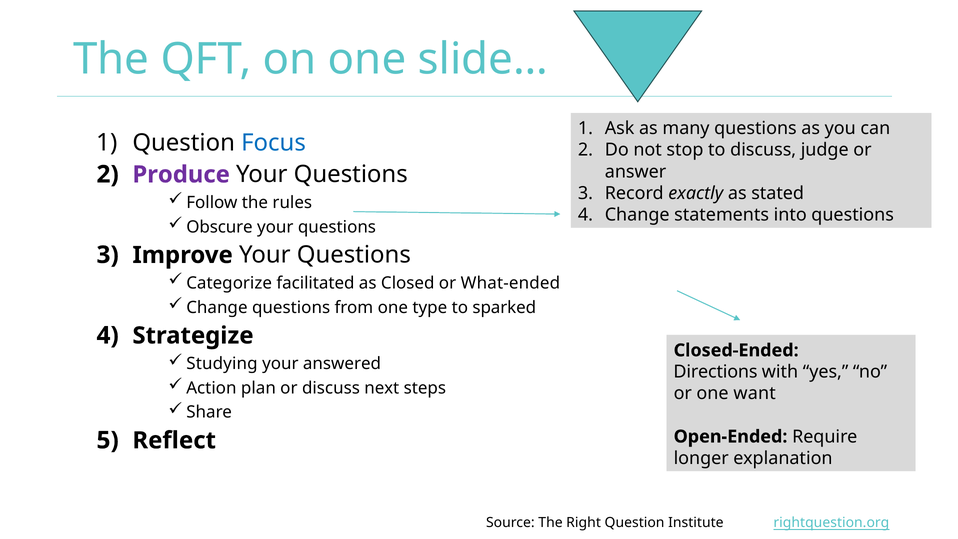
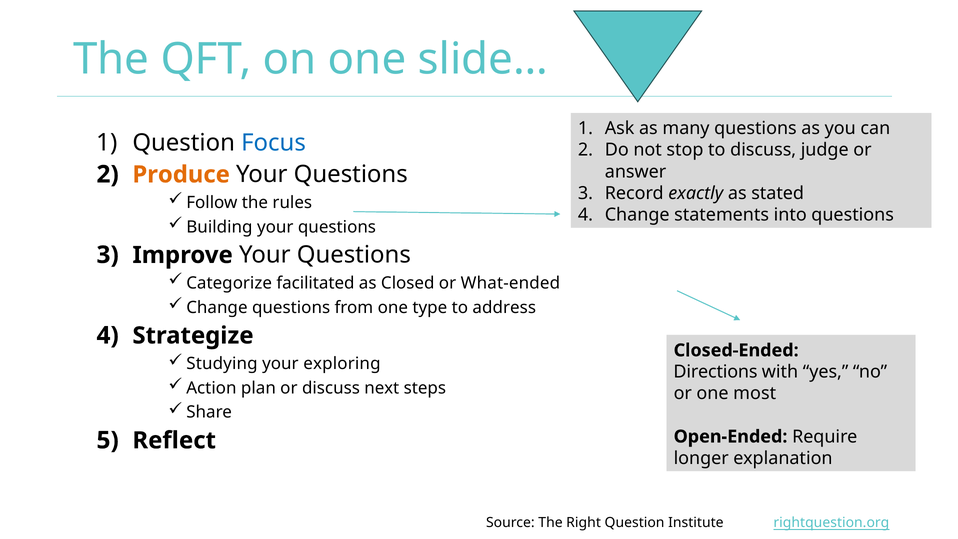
Produce colour: purple -> orange
Obscure: Obscure -> Building
sparked: sparked -> address
answered: answered -> exploring
want: want -> most
